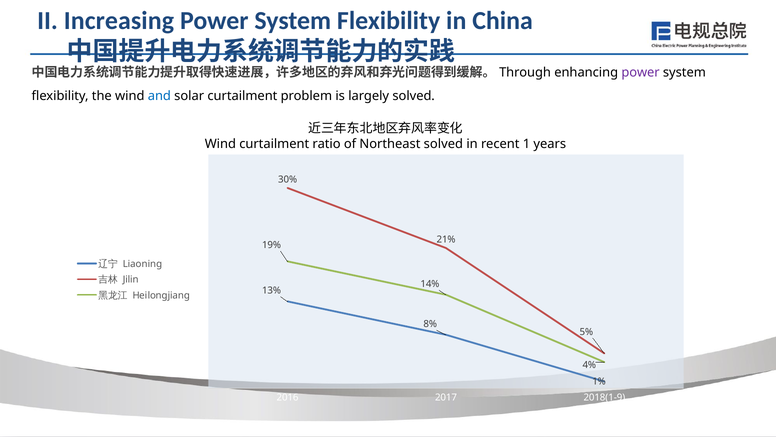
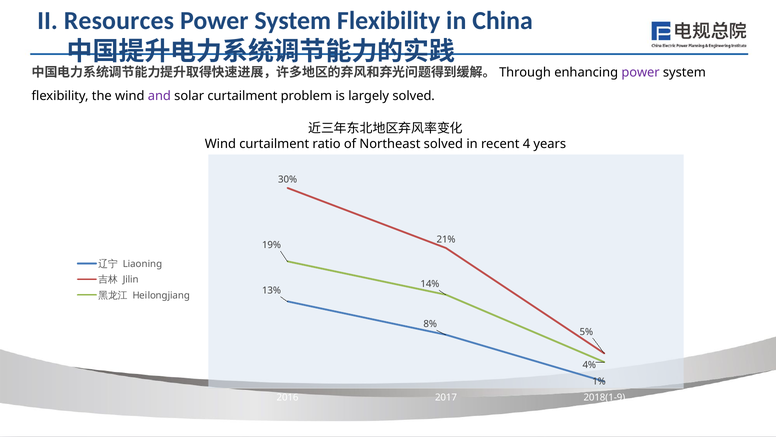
Increasing: Increasing -> Resources
and colour: blue -> purple
1: 1 -> 4
